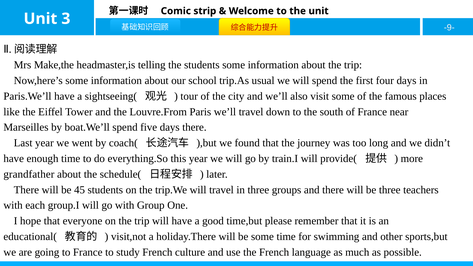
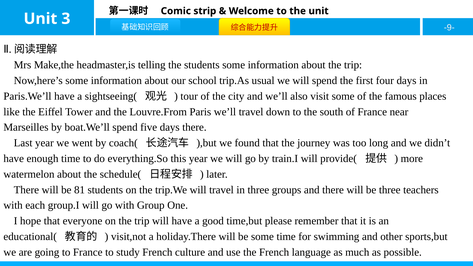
grandfather: grandfather -> watermelon
45: 45 -> 81
